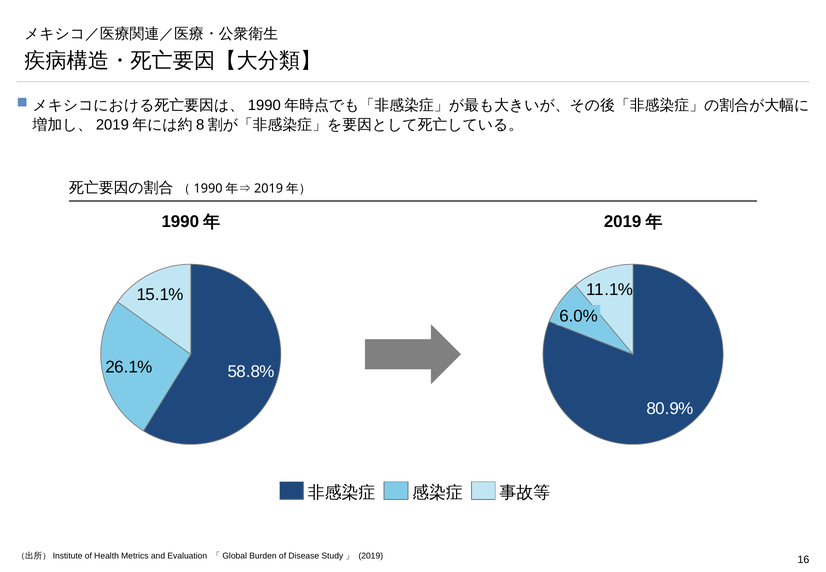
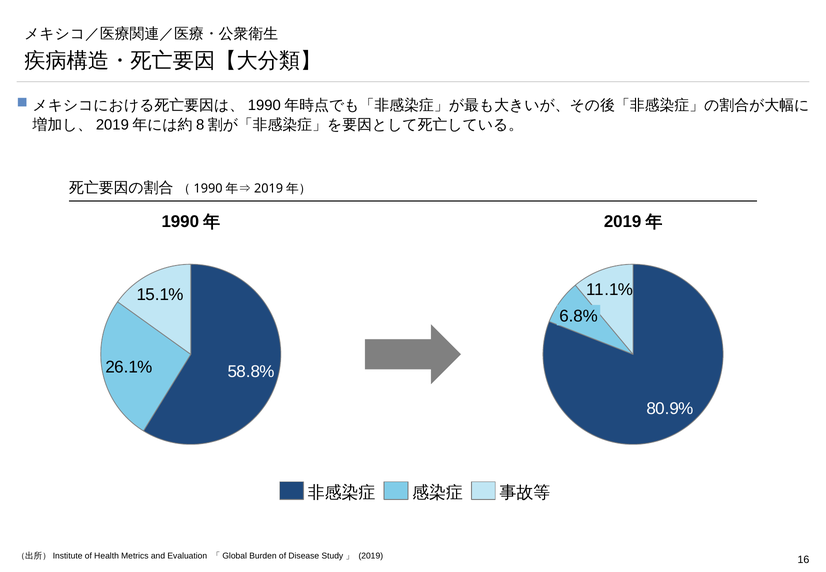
6.0%: 6.0% -> 6.8%
